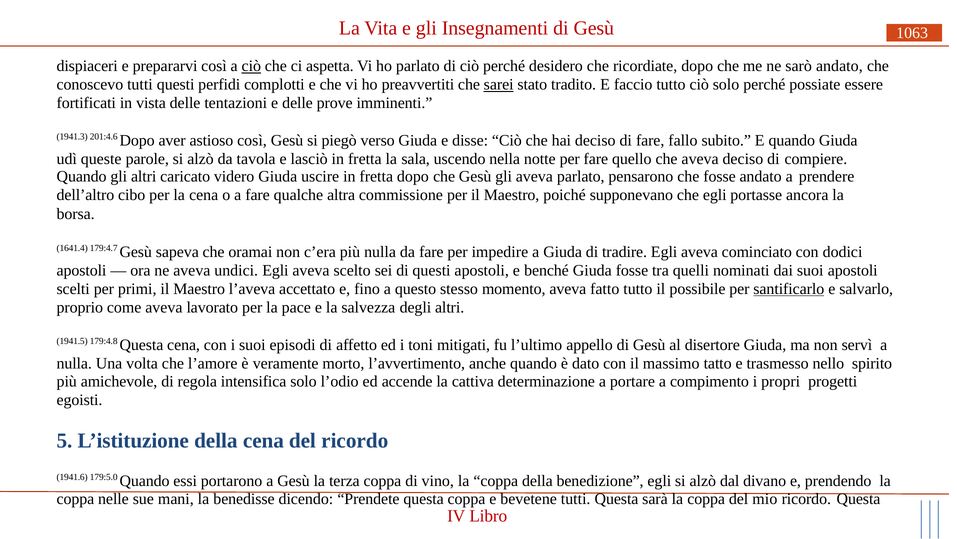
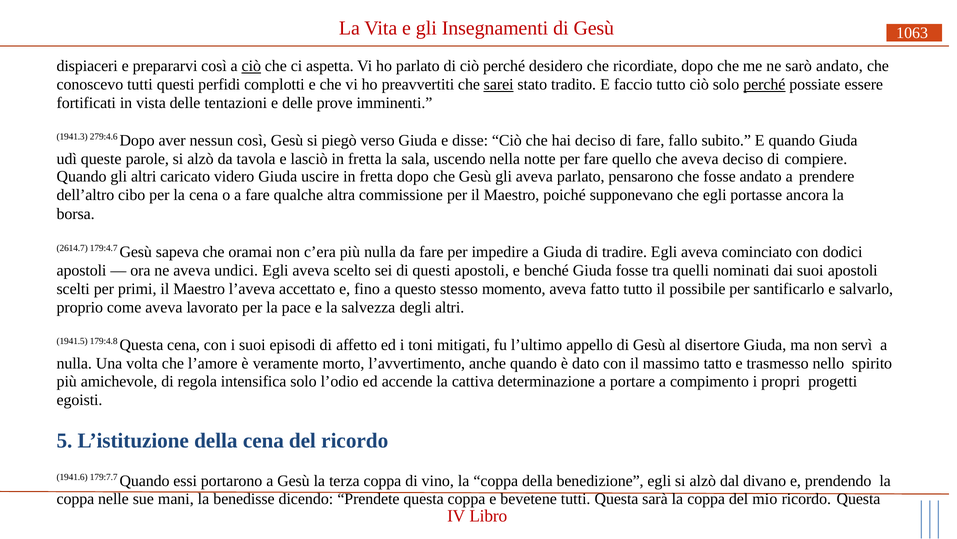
perché at (764, 85) underline: none -> present
201:4.6: 201:4.6 -> 279:4.6
astioso: astioso -> nessun
1641.4: 1641.4 -> 2614.7
santificarlo underline: present -> none
179:5.0: 179:5.0 -> 179:7.7
